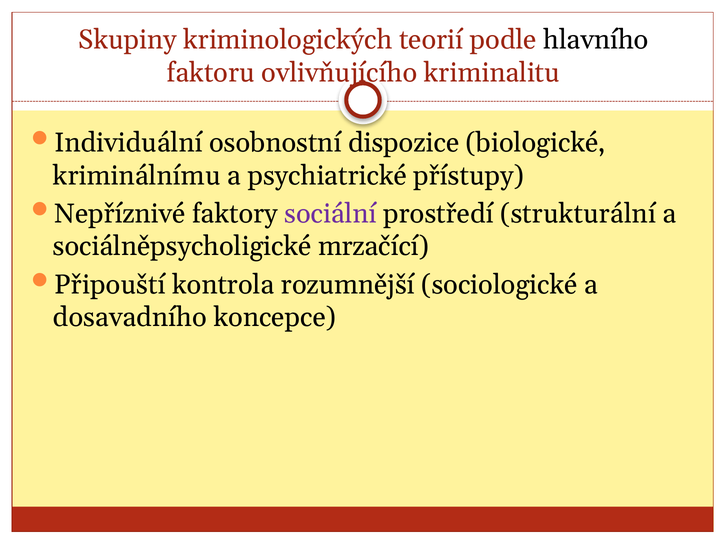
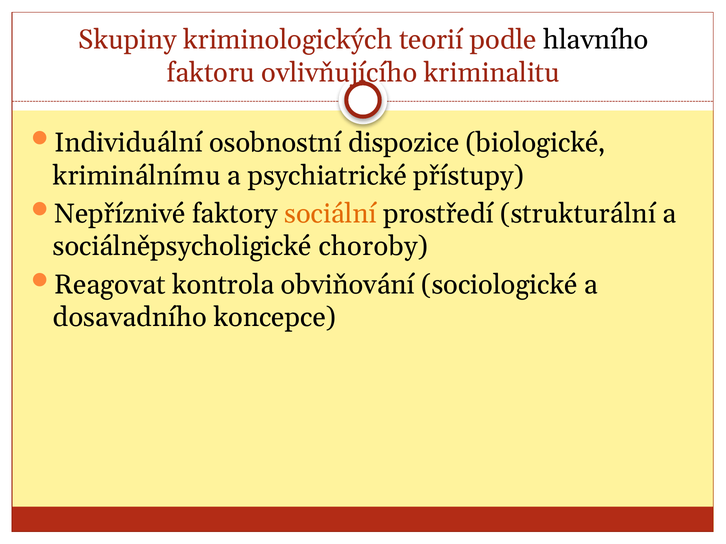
sociální colour: purple -> orange
mrzačící: mrzačící -> choroby
Připouští: Připouští -> Reagovat
rozumnější: rozumnější -> obviňování
